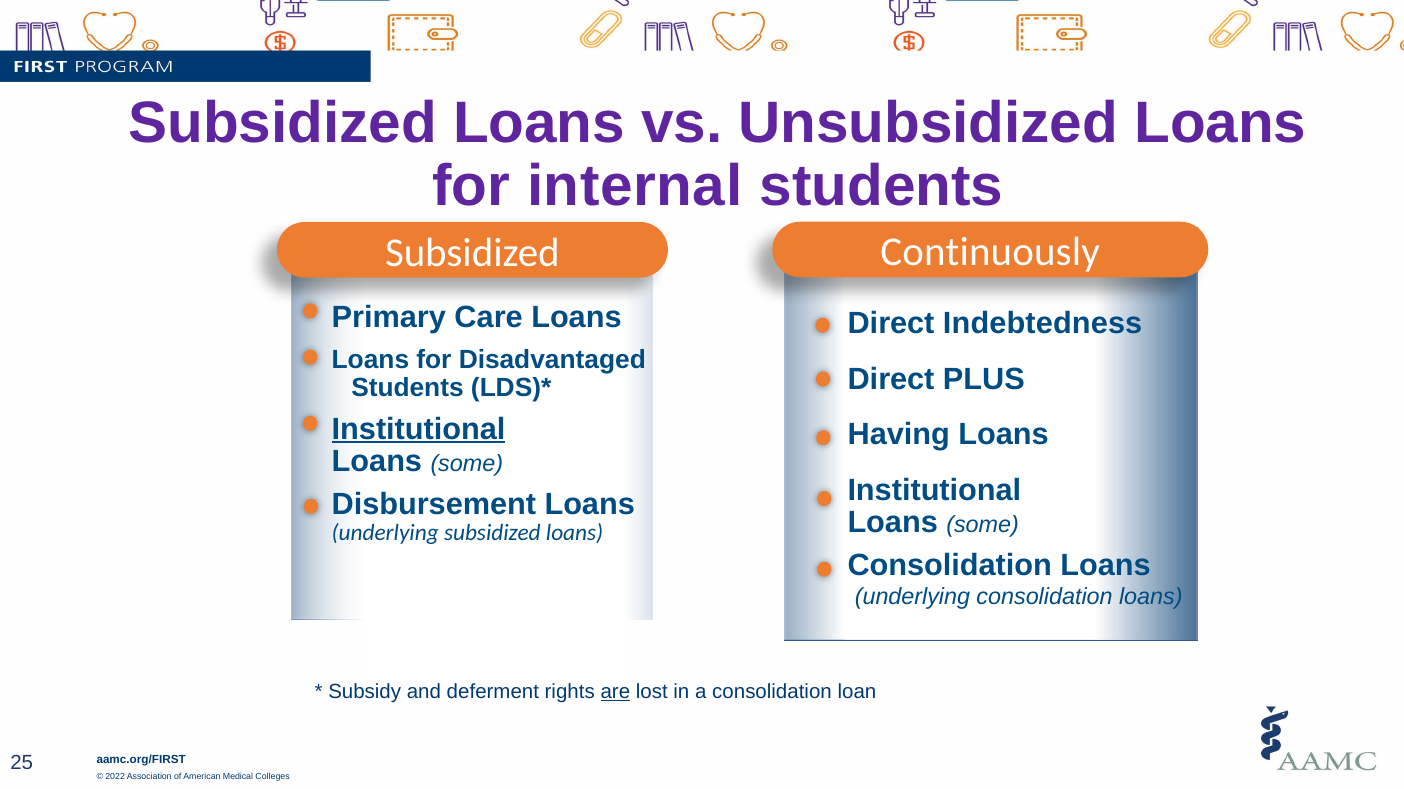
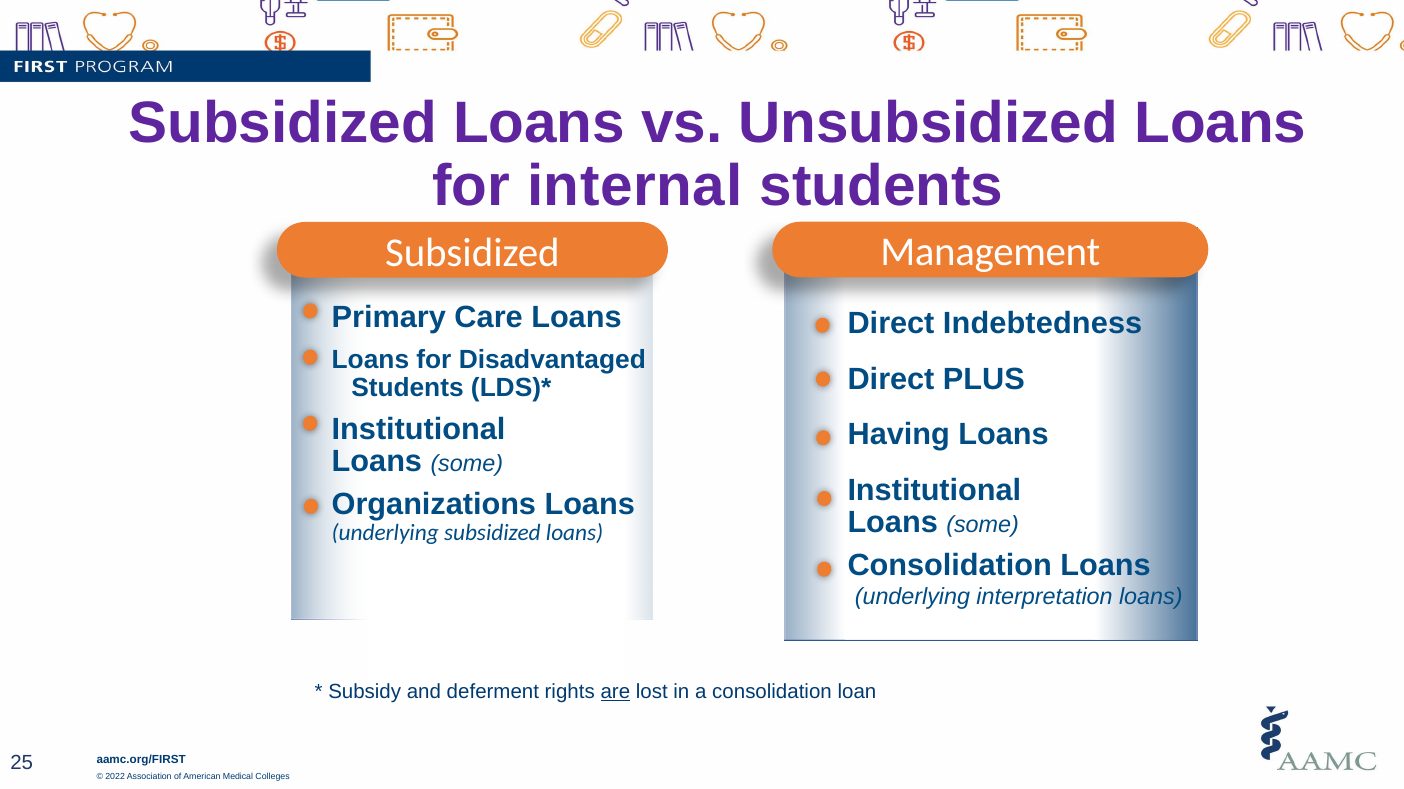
Continuously: Continuously -> Management
Institutional at (419, 429) underline: present -> none
Disbursement: Disbursement -> Organizations
underlying consolidation: consolidation -> interpretation
